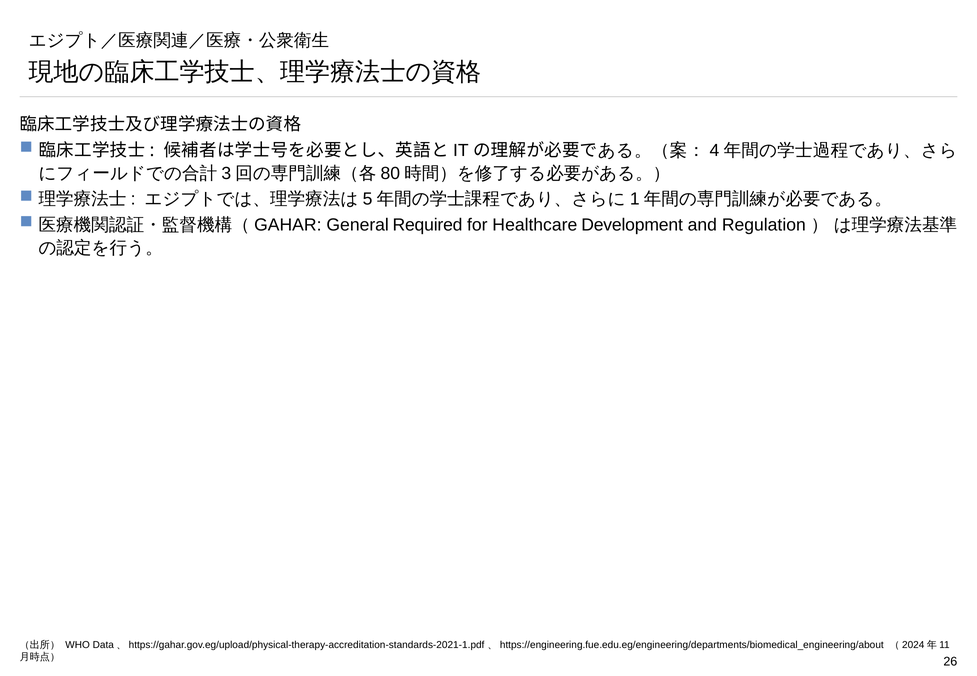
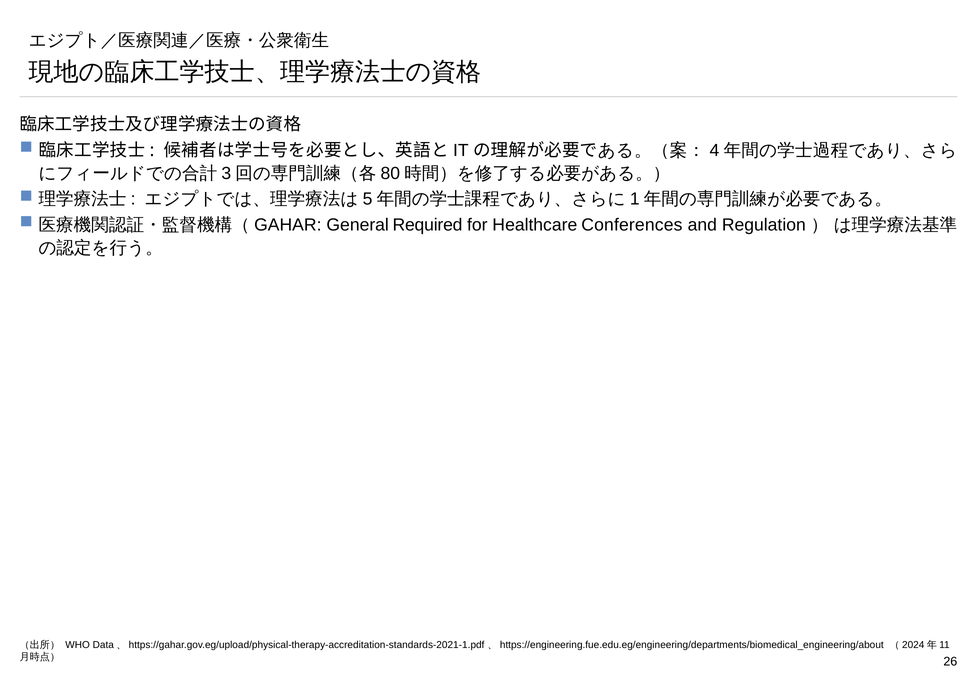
Development: Development -> Conferences
